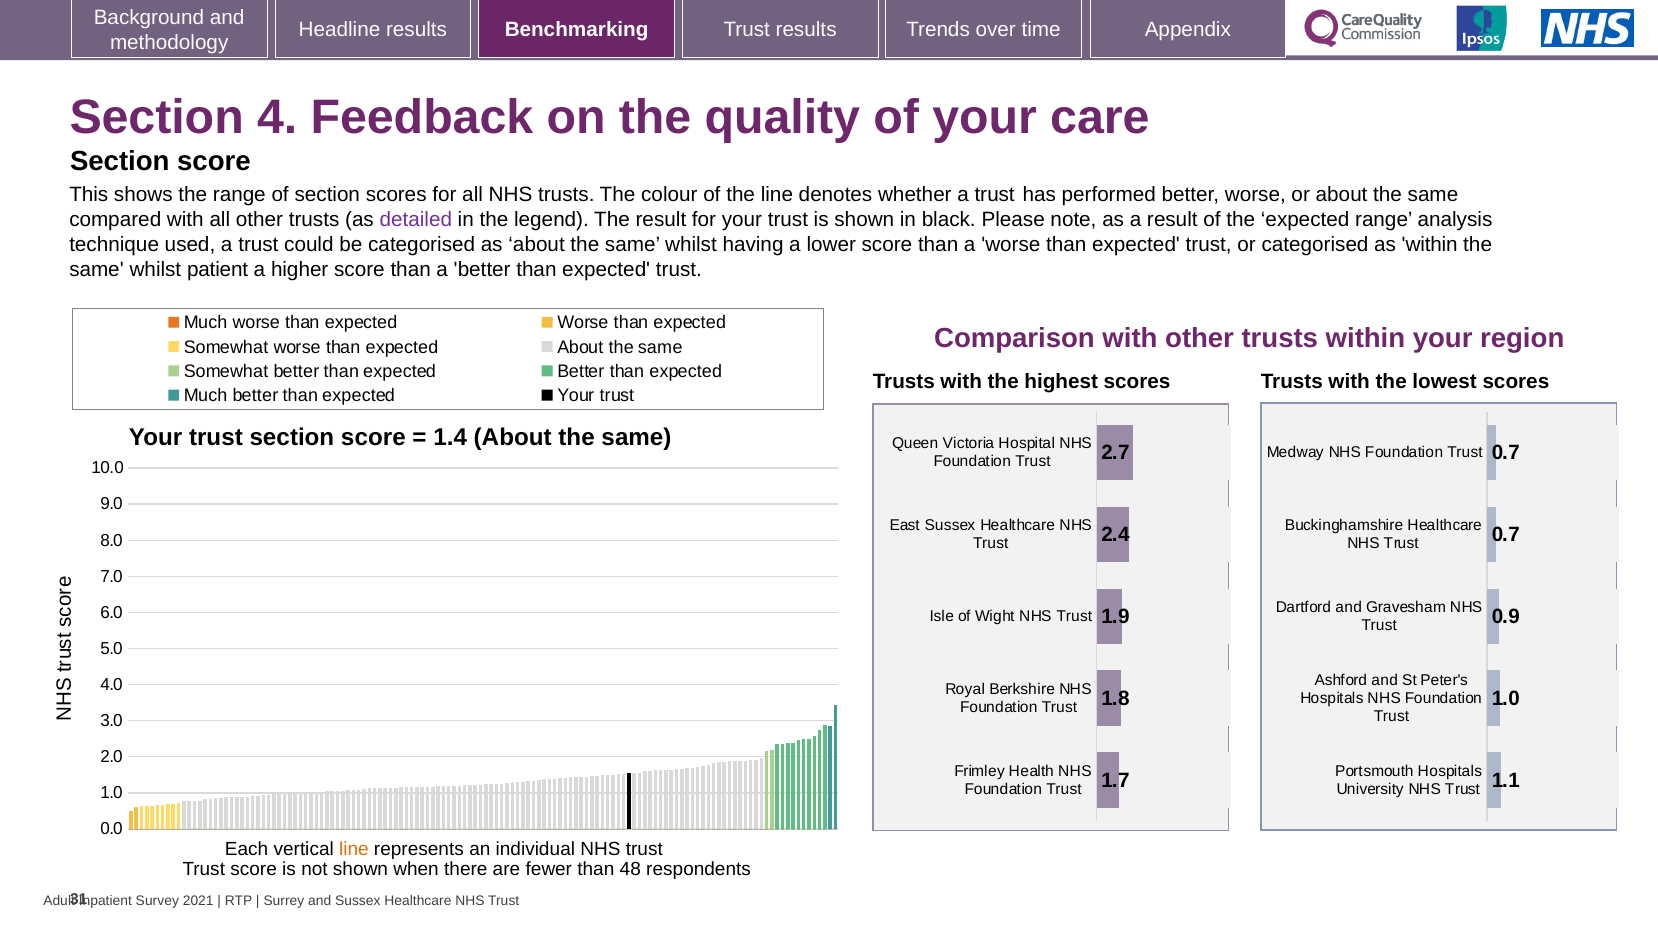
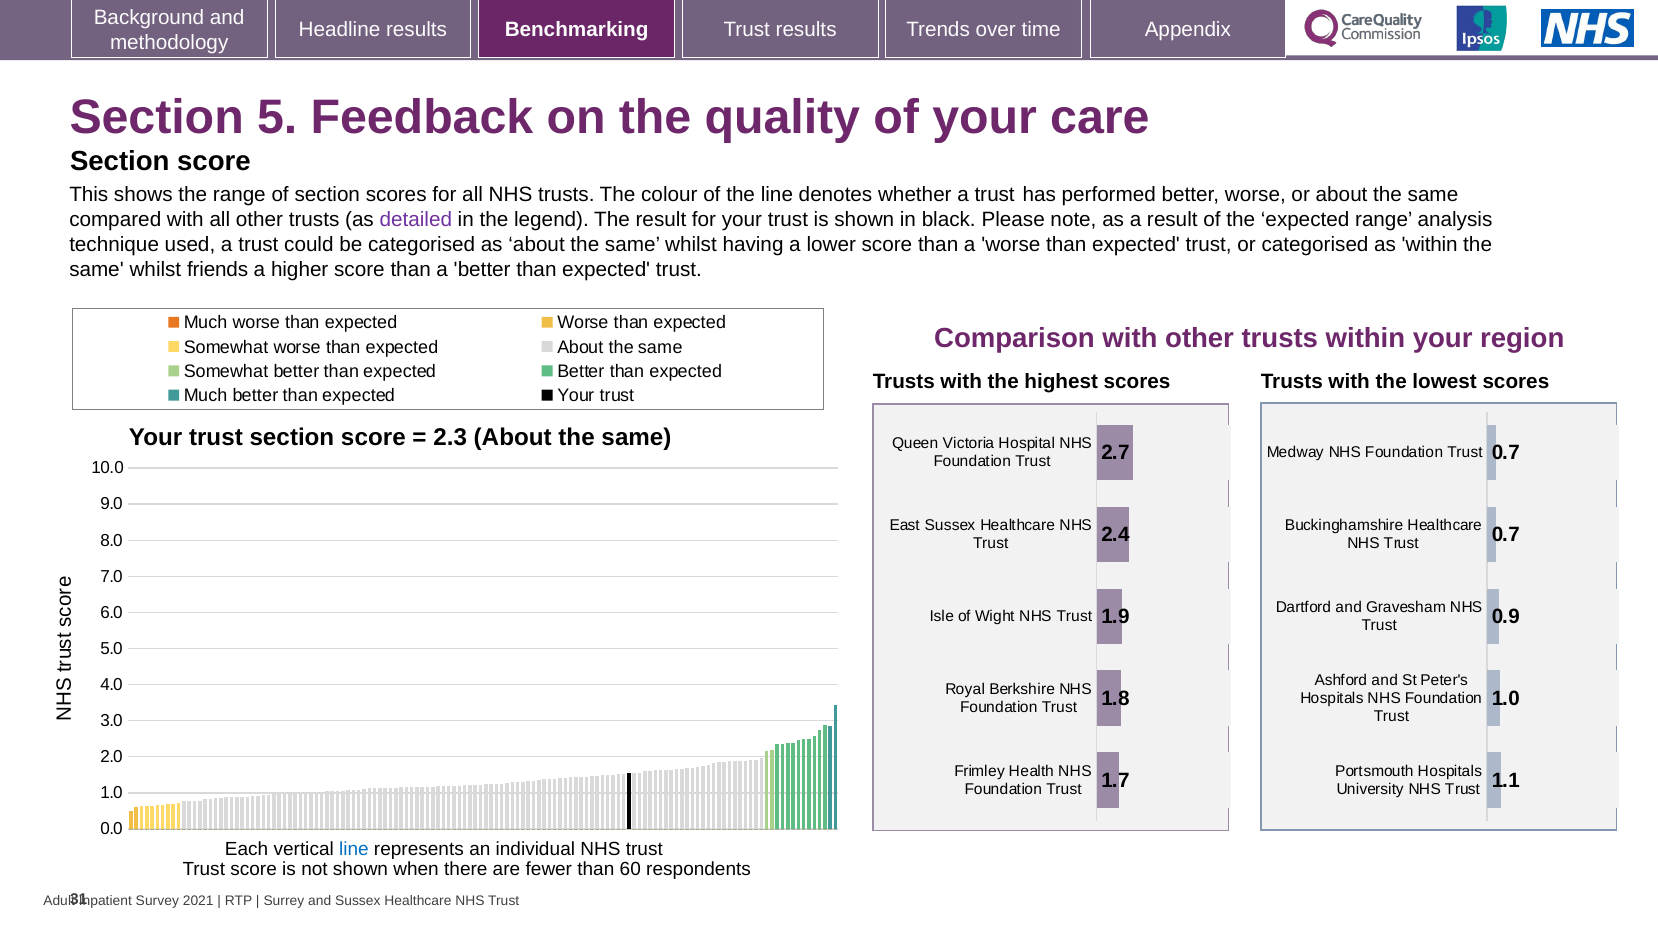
4: 4 -> 5
patient: patient -> friends
1.4: 1.4 -> 2.3
line at (354, 849) colour: orange -> blue
48: 48 -> 60
